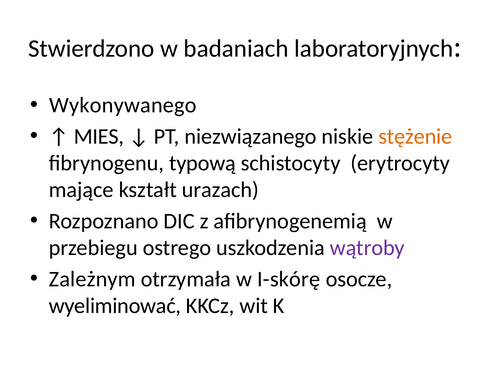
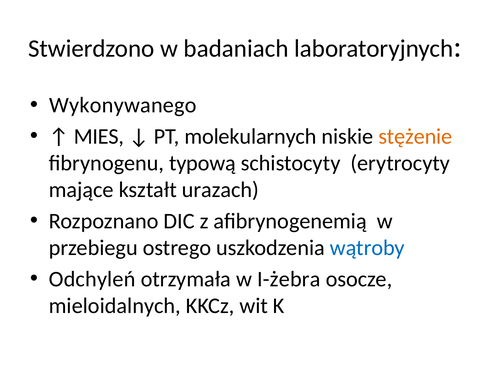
niezwiązanego: niezwiązanego -> molekularnych
wątroby colour: purple -> blue
Zależnym: Zależnym -> Odchyleń
I-skórę: I-skórę -> I-żebra
wyeliminować: wyeliminować -> mieloidalnych
